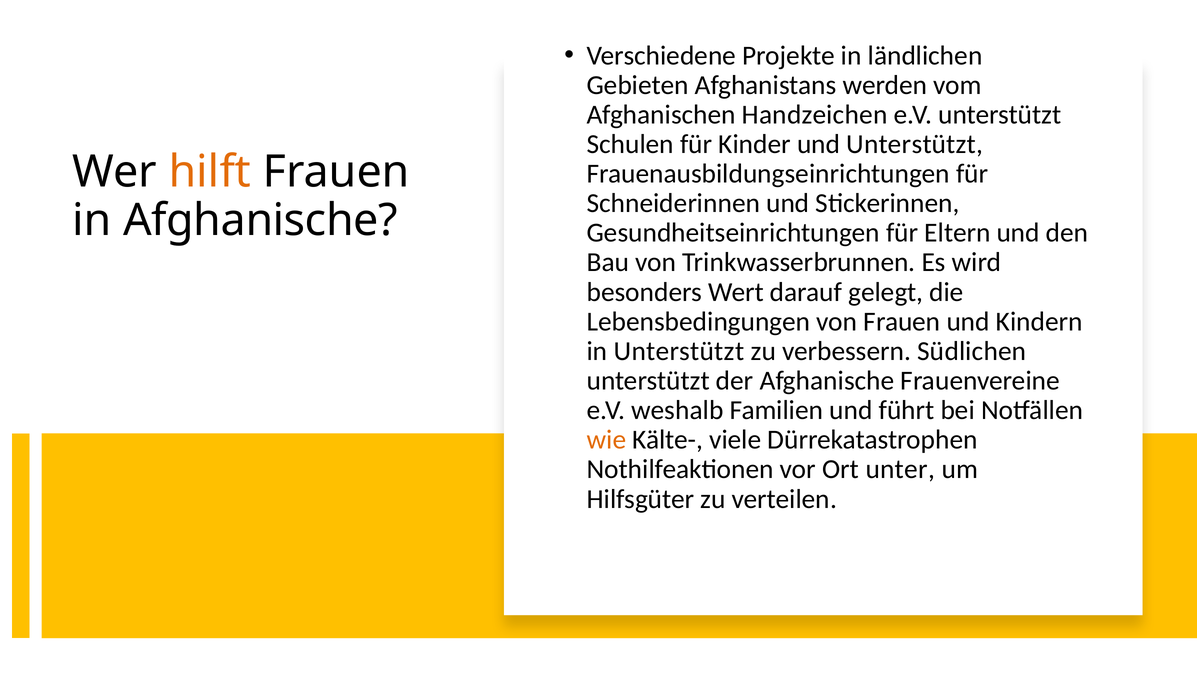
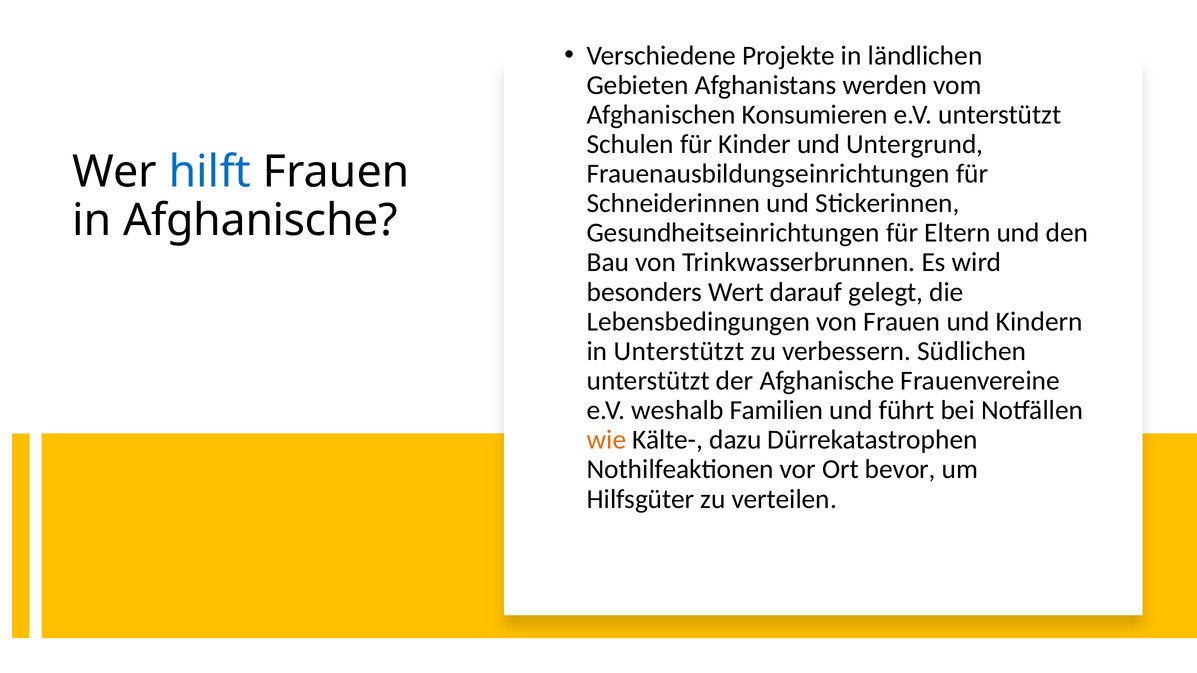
Handzeichen: Handzeichen -> Konsumieren
und Unterstützt: Unterstützt -> Untergrund
hilft colour: orange -> blue
viele: viele -> dazu
unter: unter -> bevor
